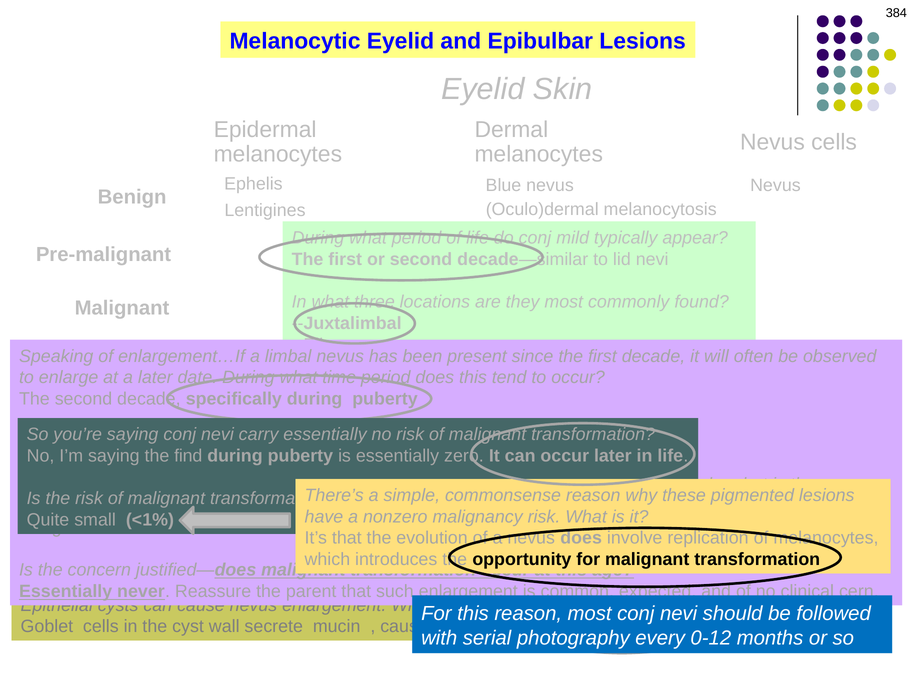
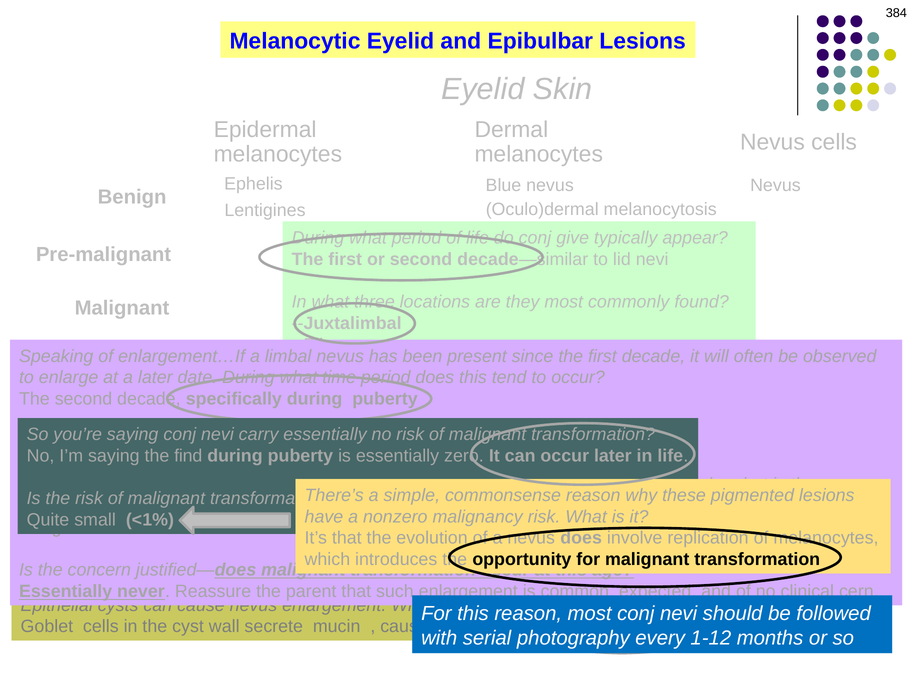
mild: mild -> give
0-12: 0-12 -> 1-12
